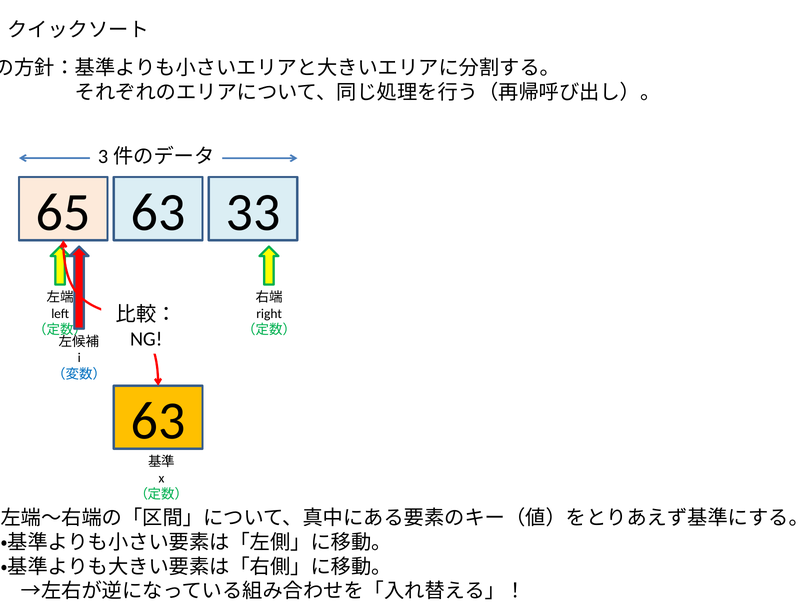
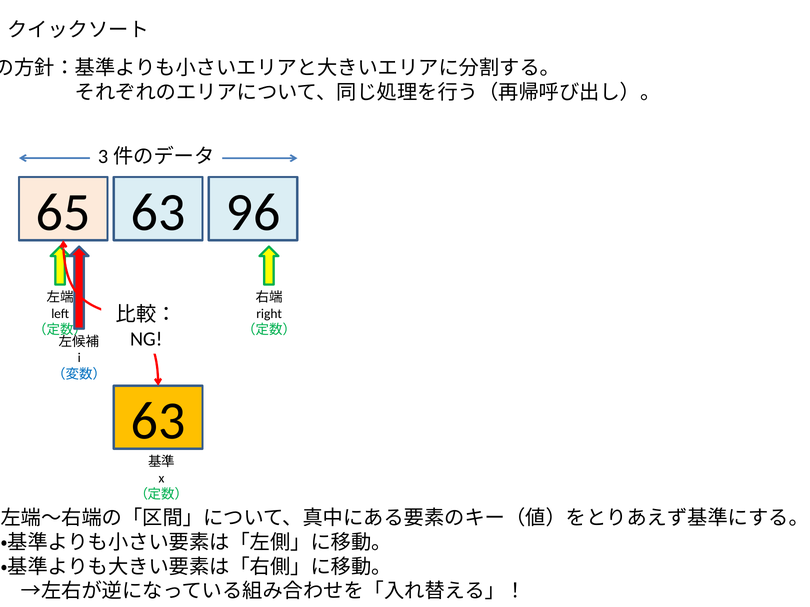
33: 33 -> 96
